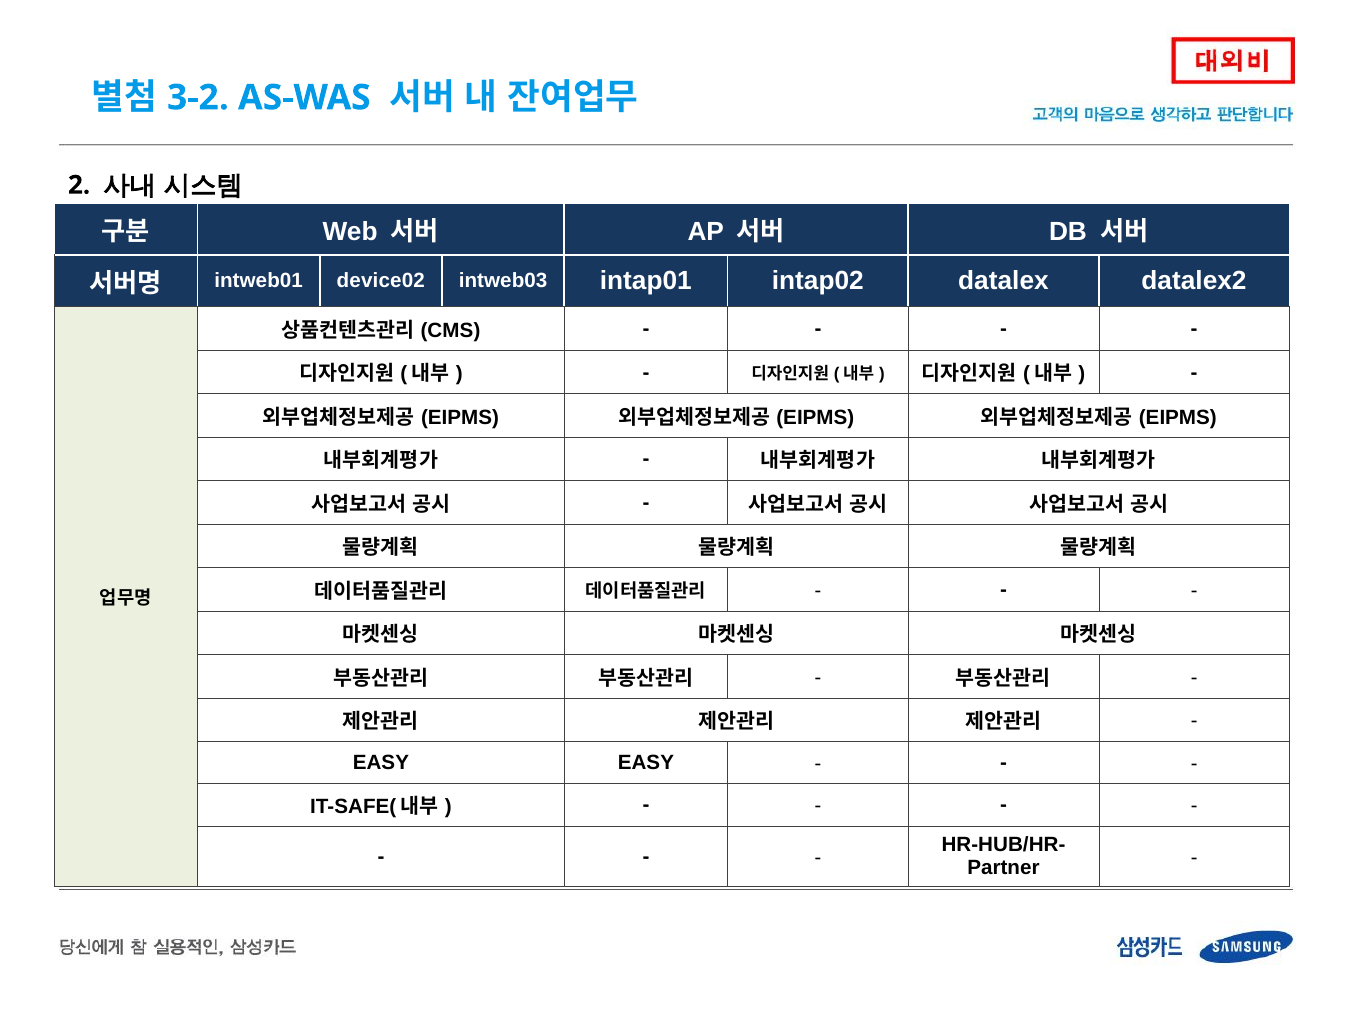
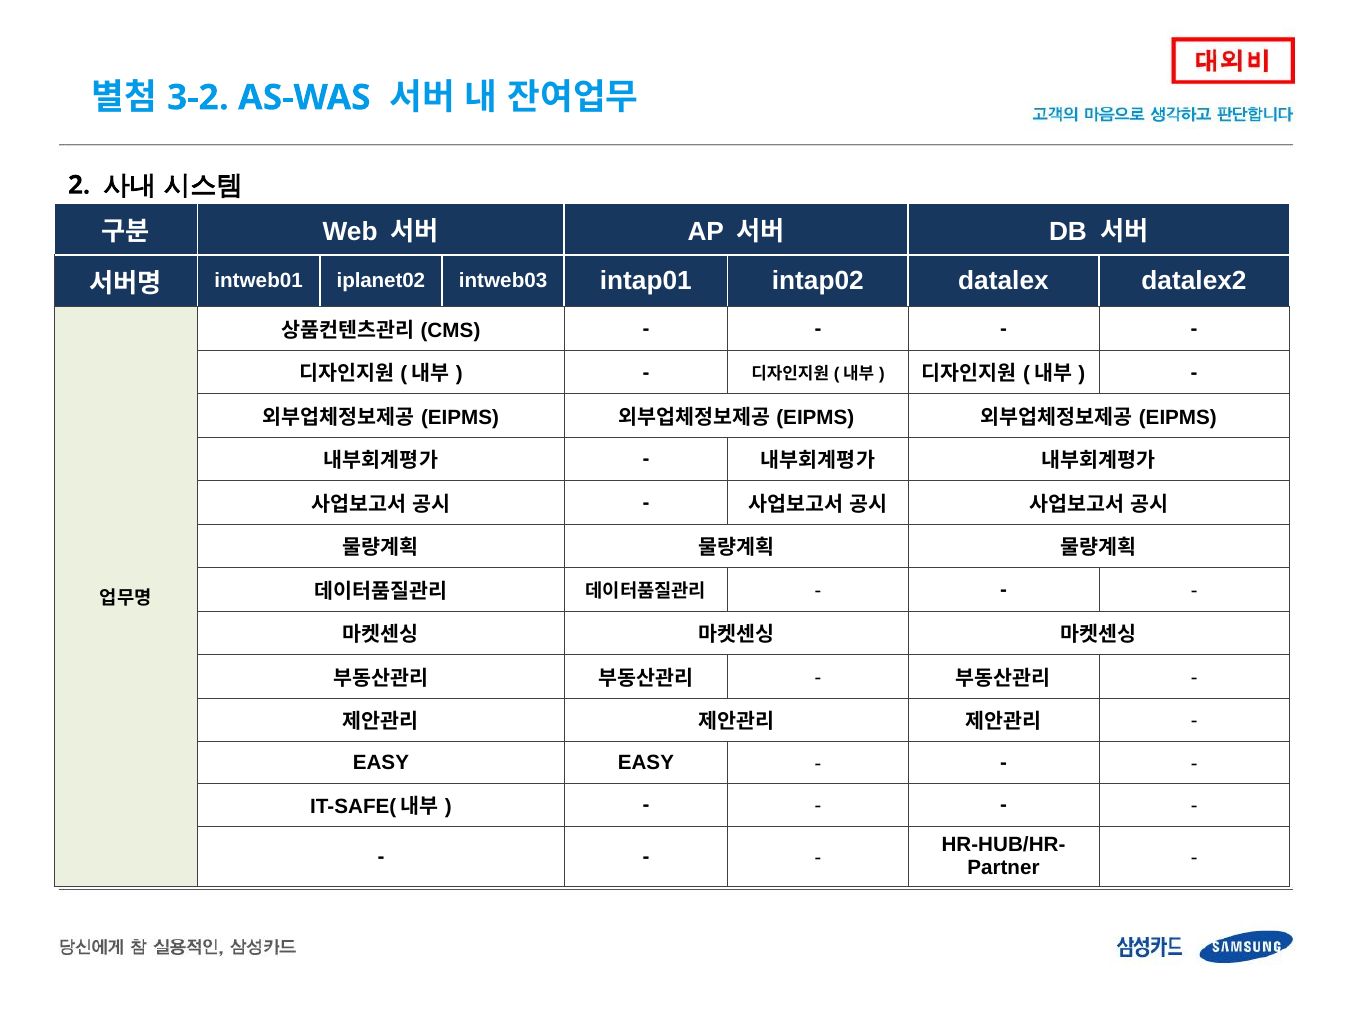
device02: device02 -> iplanet02
